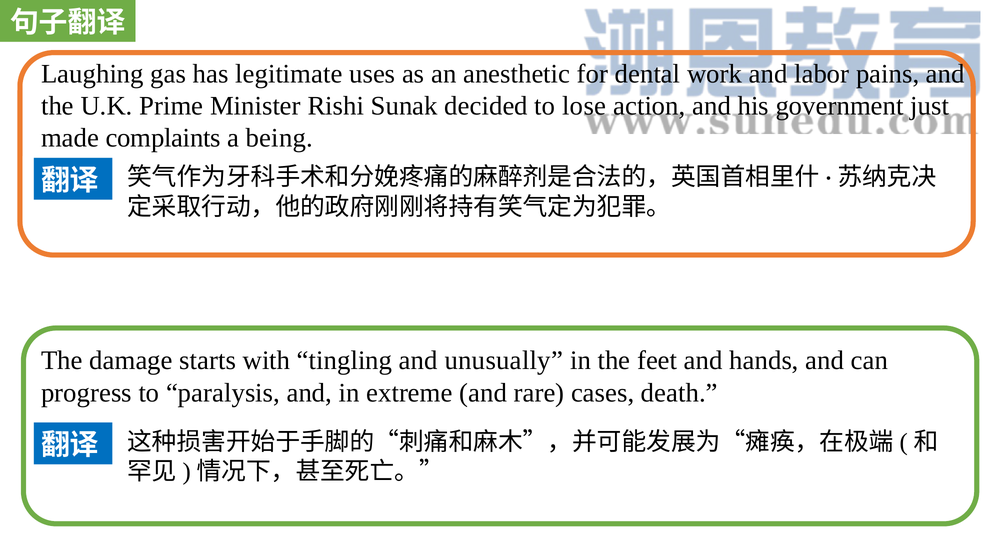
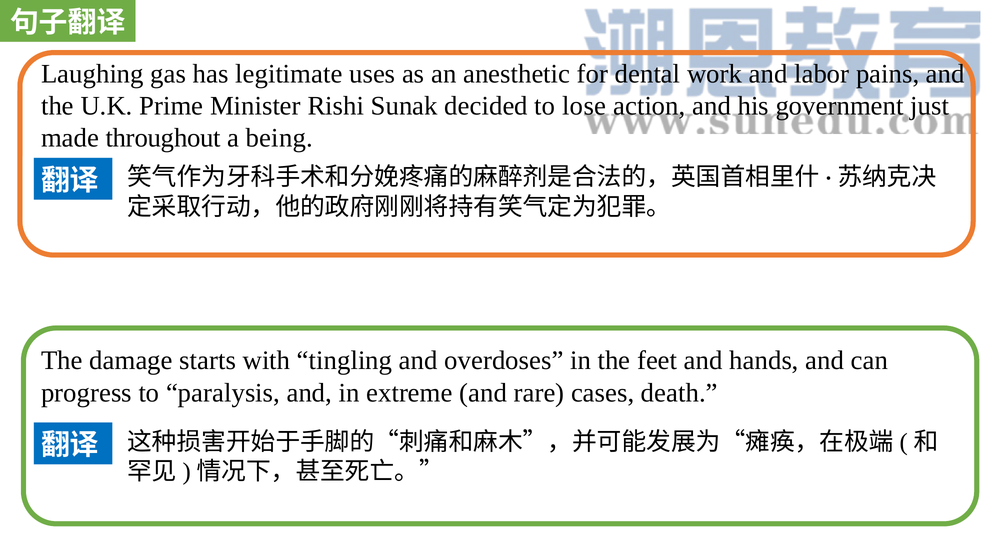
complaints: complaints -> throughout
unusually: unusually -> overdoses
